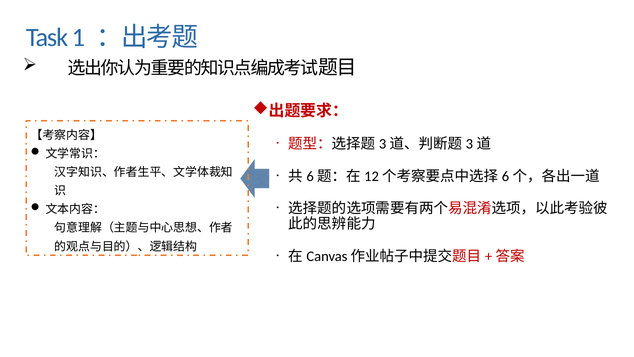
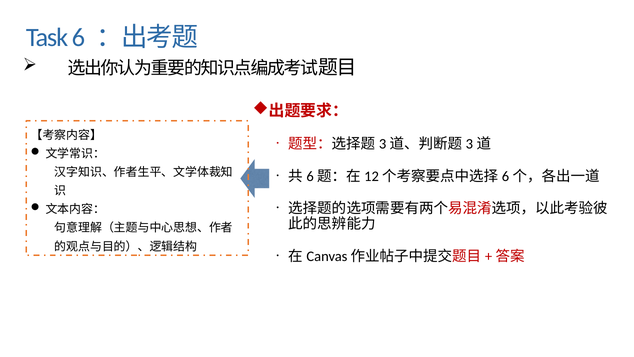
1: 1 -> 6
